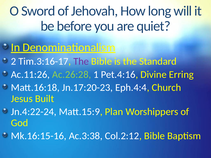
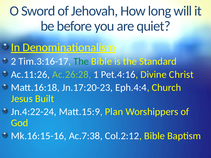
The at (81, 61) colour: purple -> green
Erring: Erring -> Christ
Ac.3:38: Ac.3:38 -> Ac.7:38
